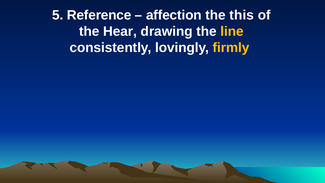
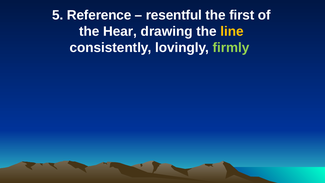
affection: affection -> resentful
this: this -> first
firmly colour: yellow -> light green
